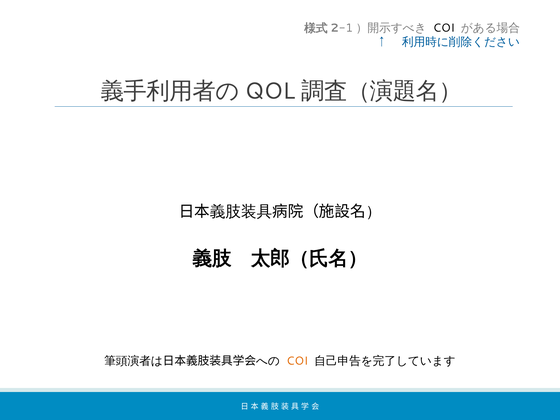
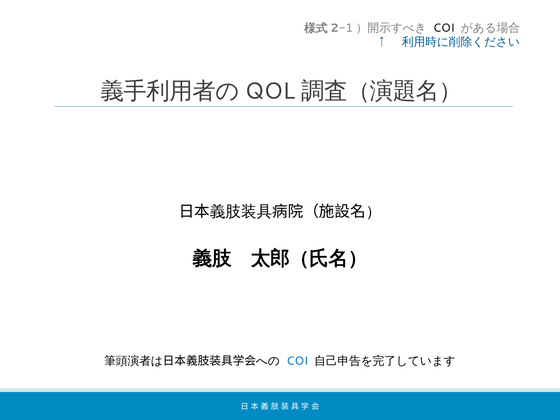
COI at (297, 361) colour: orange -> blue
